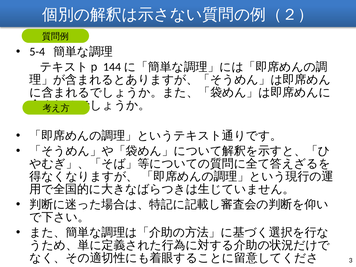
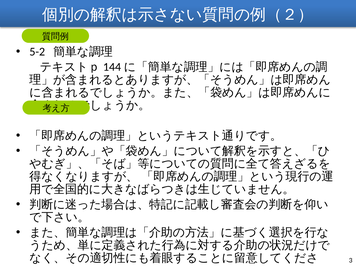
5-4: 5-4 -> 5-2
